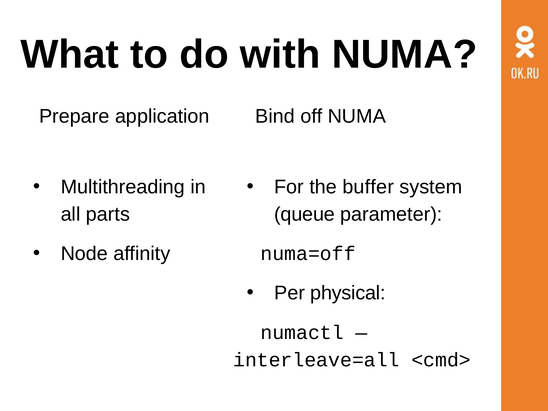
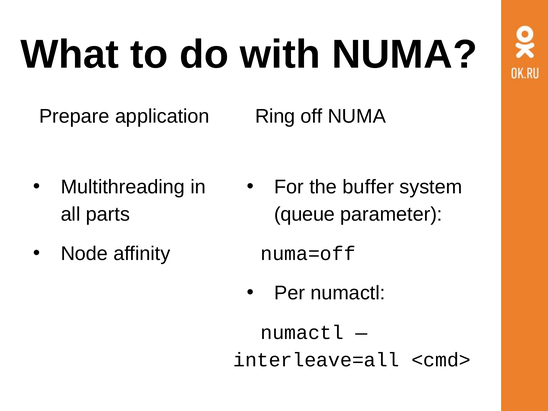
Bind: Bind -> Ring
Per physical: physical -> numactl
